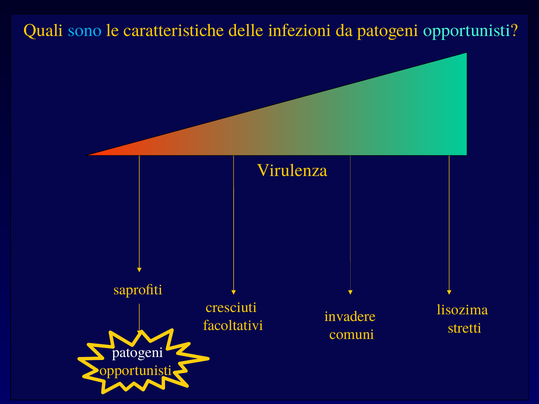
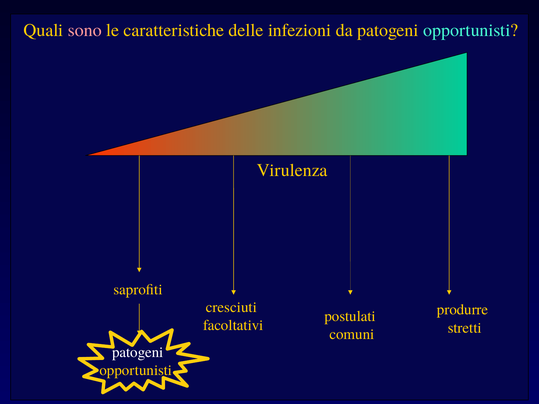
sono colour: light blue -> pink
lisozima: lisozima -> produrre
invadere: invadere -> postulati
